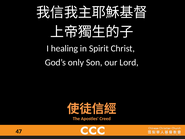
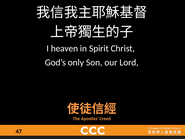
healing: healing -> heaven
